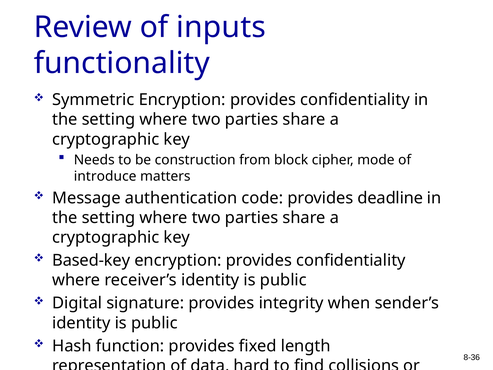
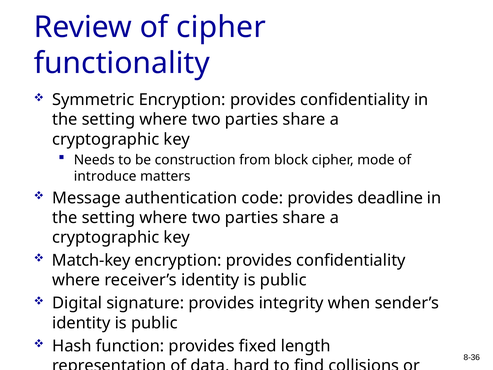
of inputs: inputs -> cipher
Based-key: Based-key -> Match-key
